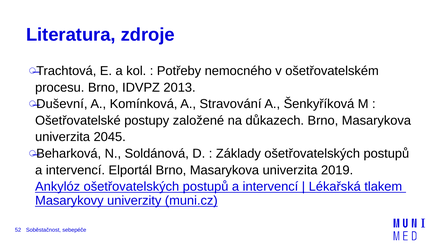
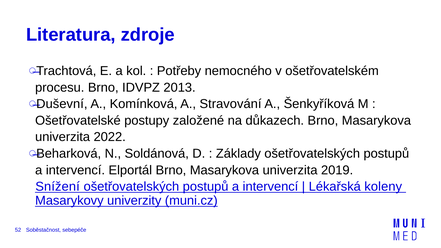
2045: 2045 -> 2022
Ankylóz: Ankylóz -> Snížení
tlakem: tlakem -> koleny
